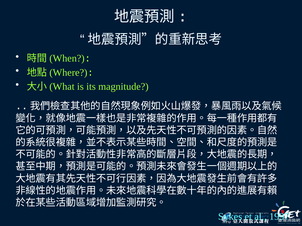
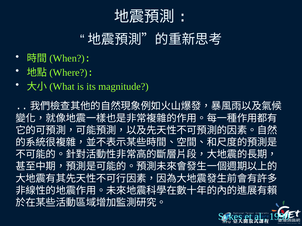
1997: 1997 -> 1990
